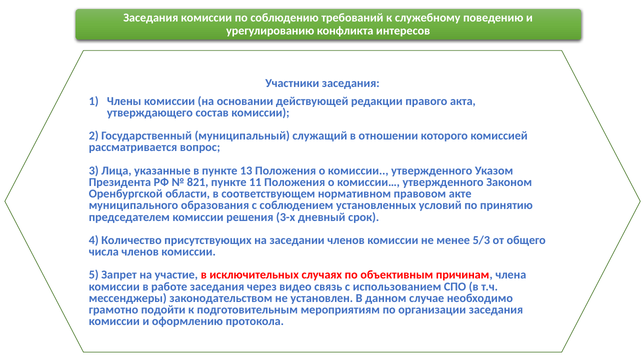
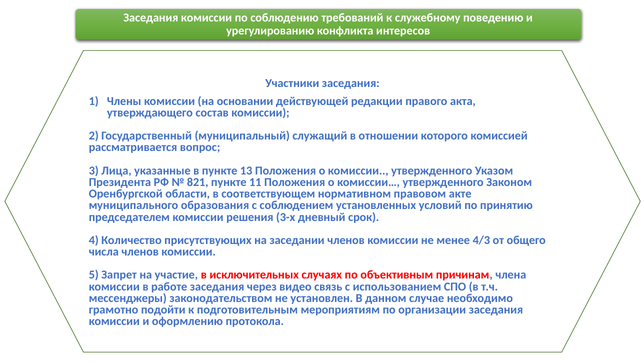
5/3: 5/3 -> 4/3
